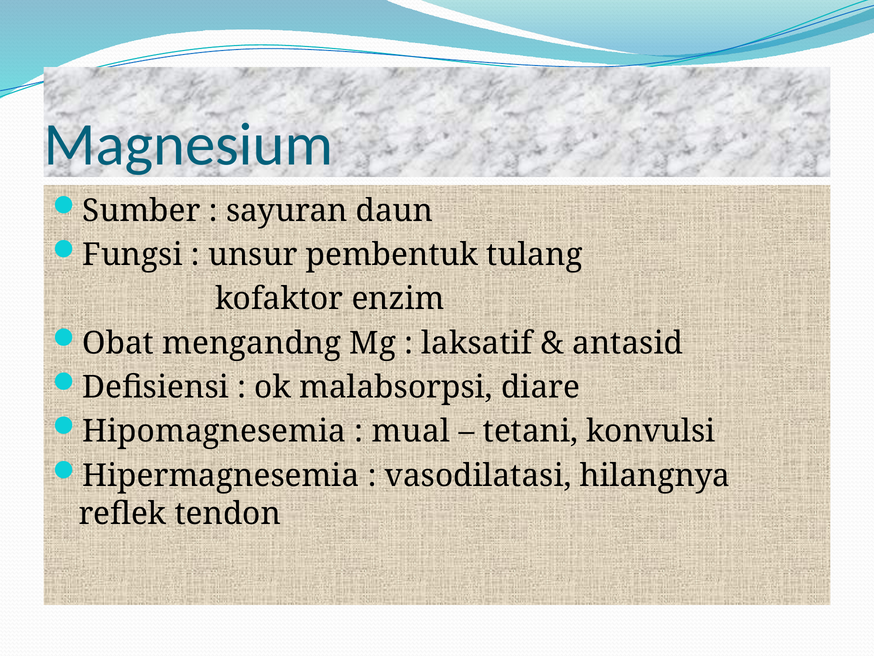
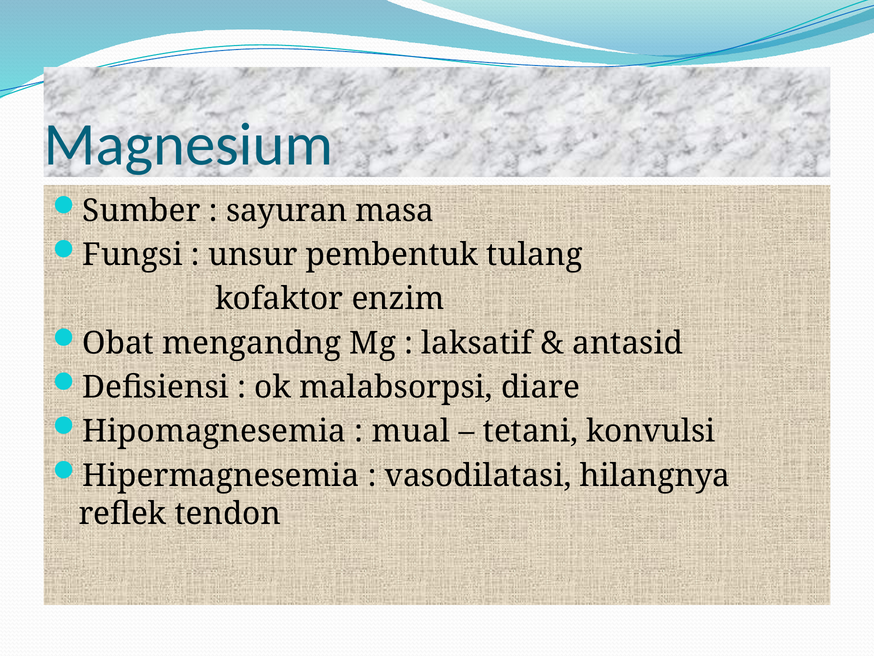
daun: daun -> masa
